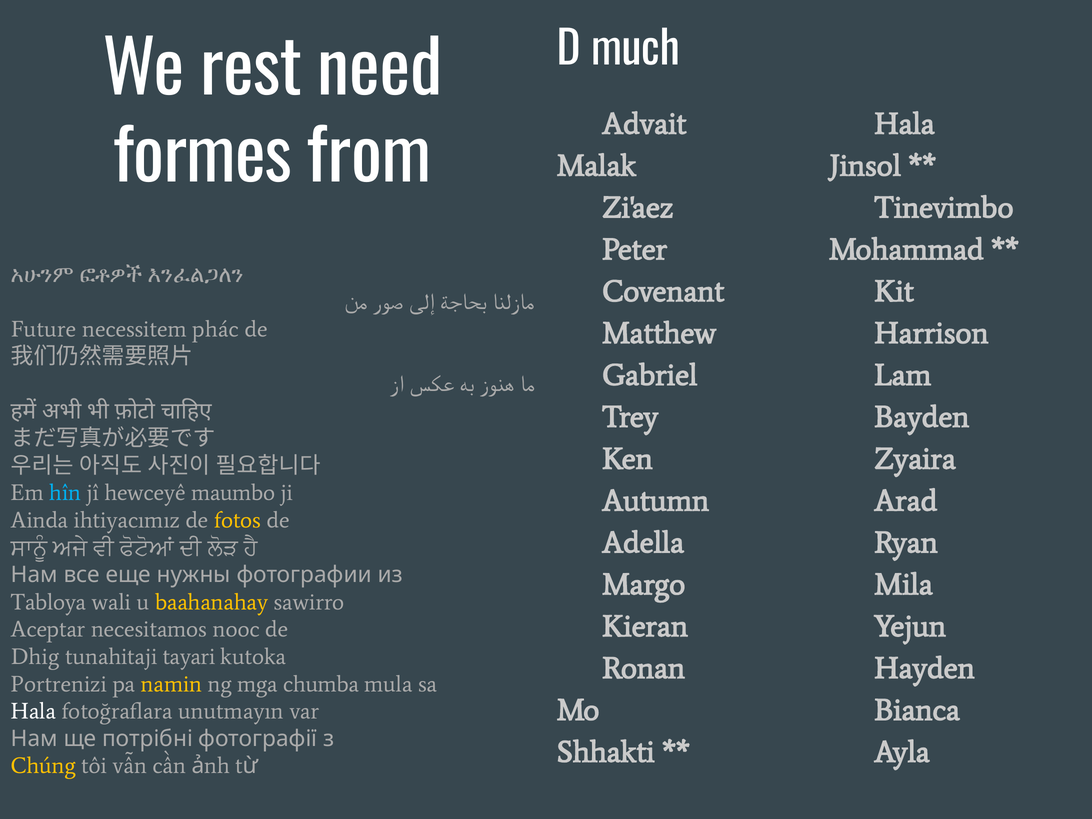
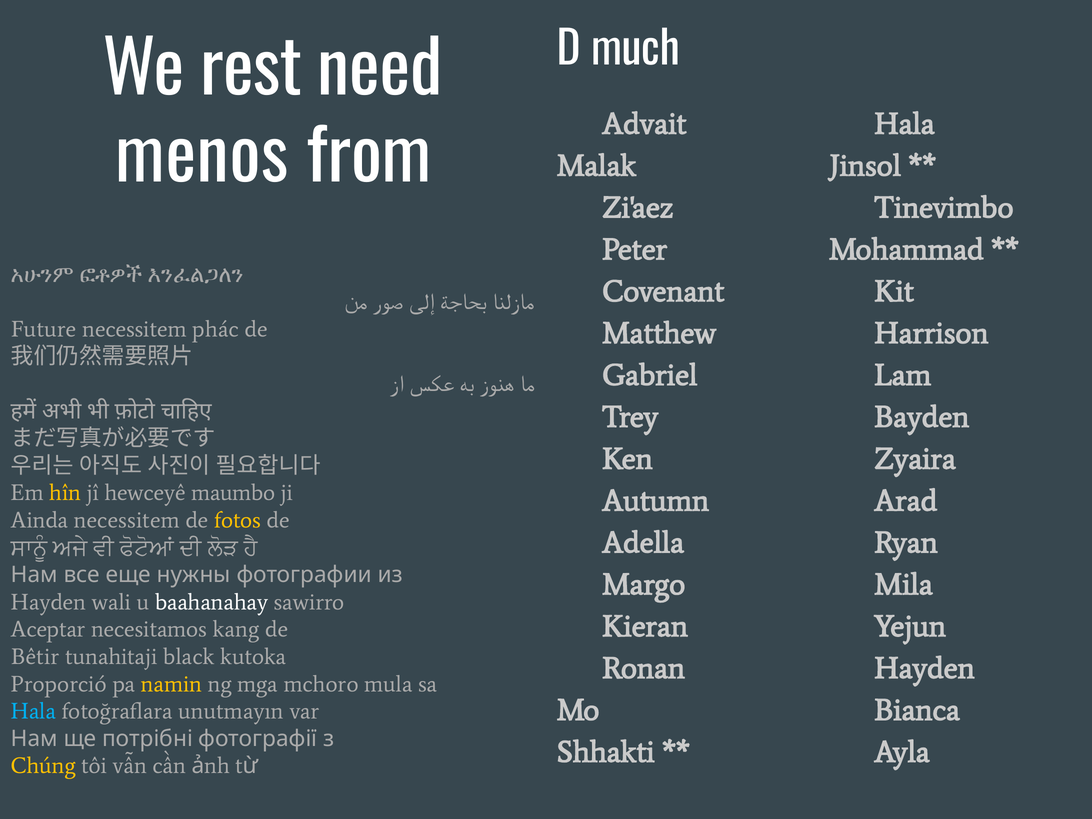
formes: formes -> menos
hîn colour: light blue -> yellow
Ainda ihtiyacımız: ihtiyacımız -> necessitem
Tabloya: Tabloya -> Hayden
baahanahay colour: yellow -> white
nooc: nooc -> kang
Dhig: Dhig -> Bêtir
tayari: tayari -> black
Portrenizi: Portrenizi -> Proporció
chumba: chumba -> mchoro
Hala colour: white -> light blue
